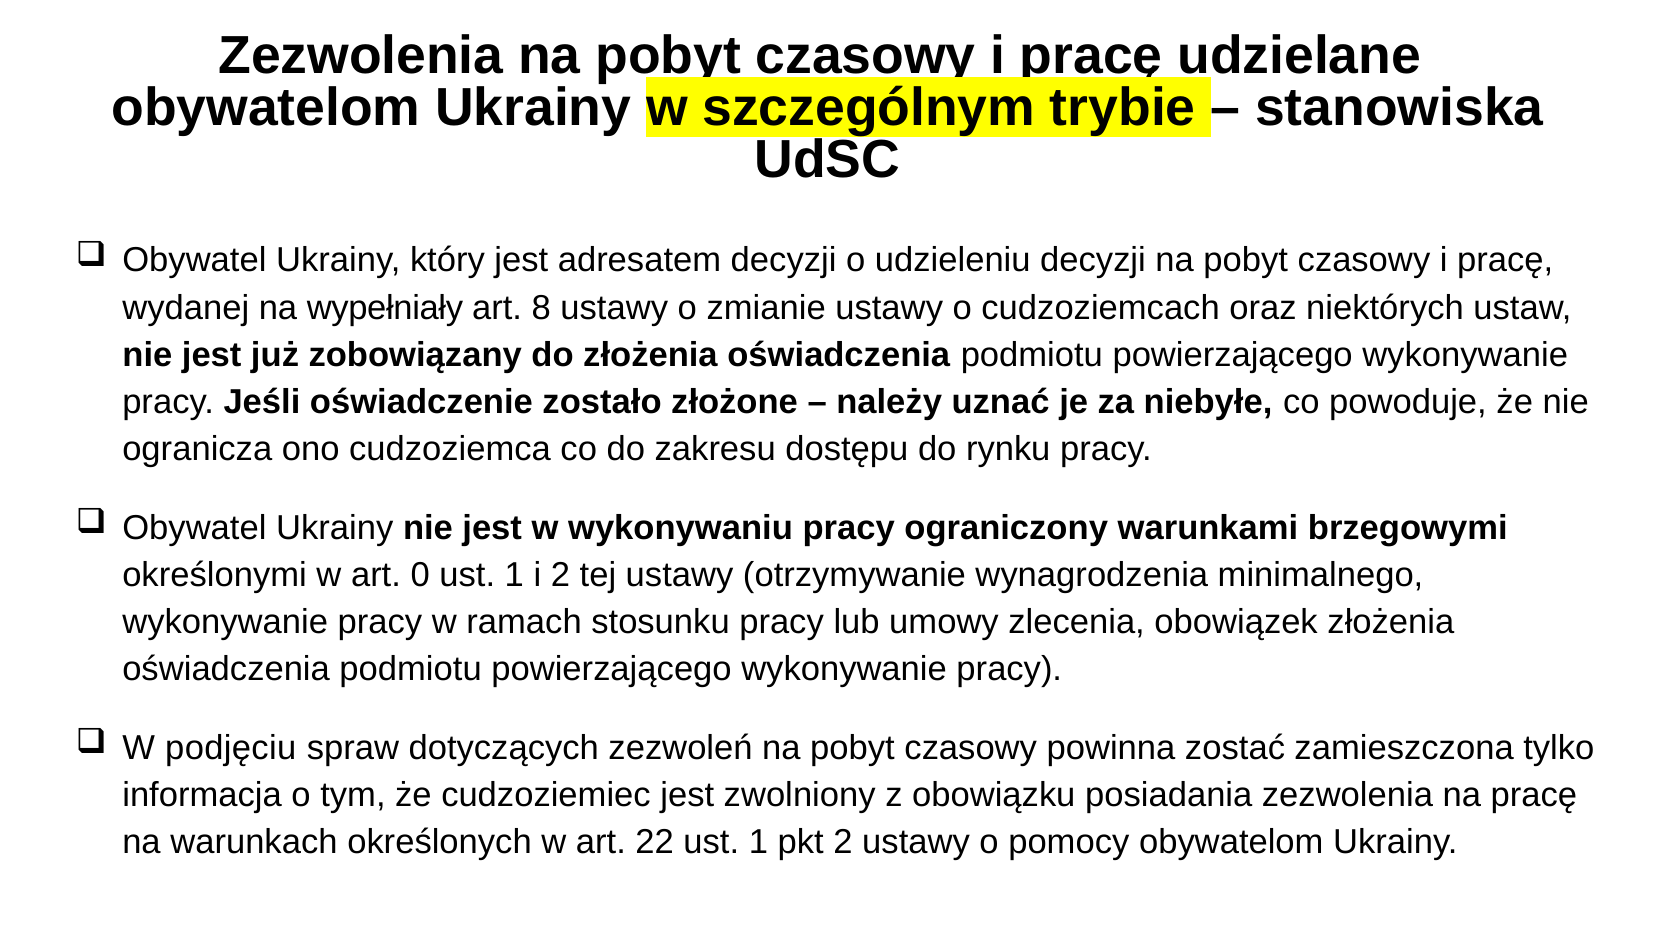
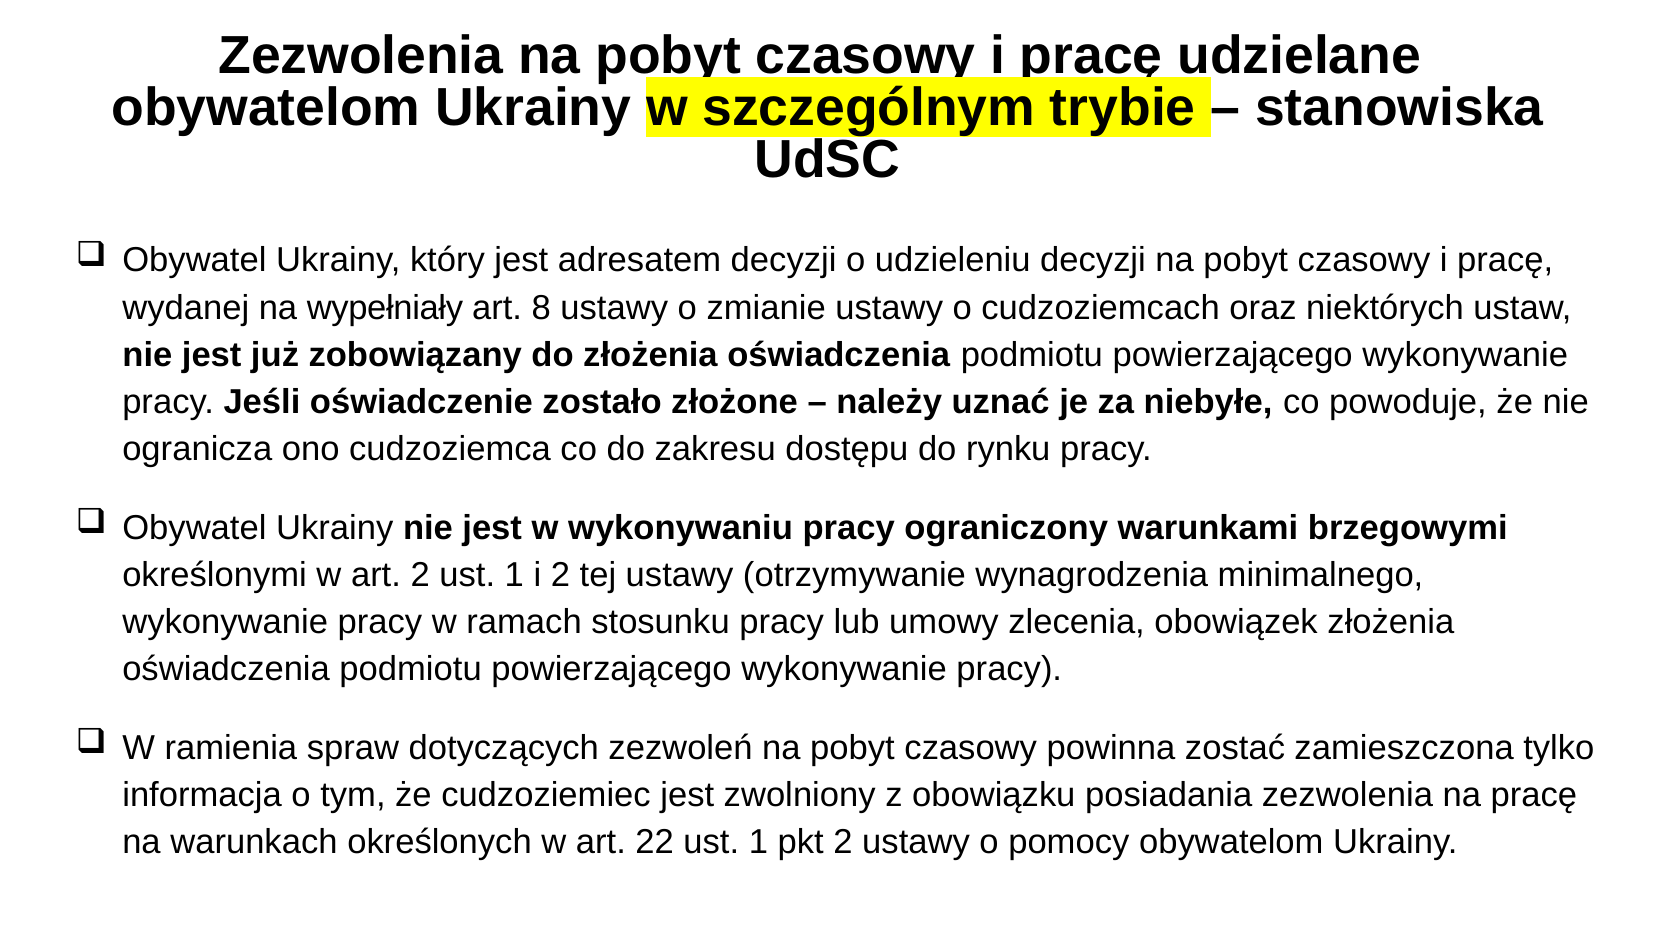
art 0: 0 -> 2
podjęciu: podjęciu -> ramienia
